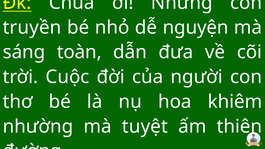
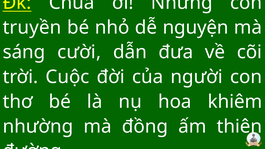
toàn: toàn -> cười
tuyệt: tuyệt -> đồng
